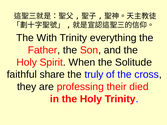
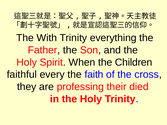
Solitude: Solitude -> Children
share: share -> every
truly: truly -> faith
